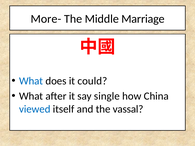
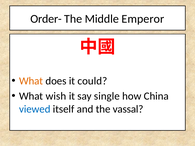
More-: More- -> Order-
Marriage: Marriage -> Emperor
What at (31, 81) colour: blue -> orange
after: after -> wish
